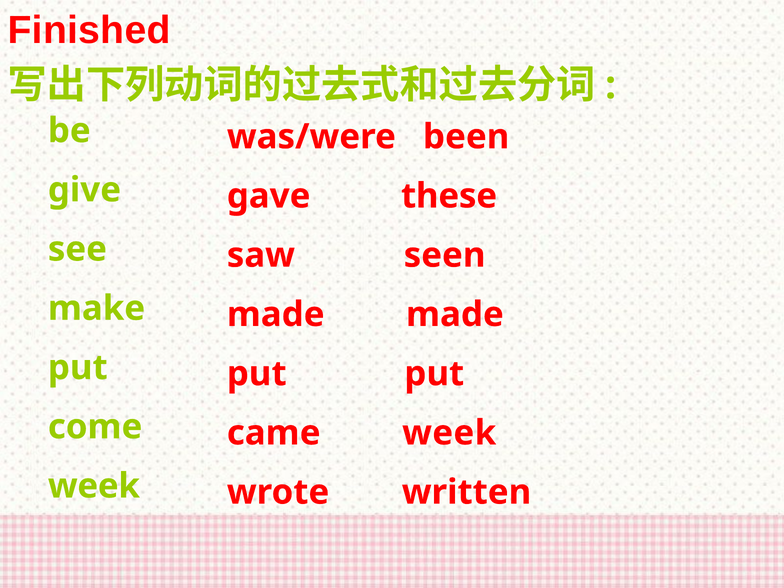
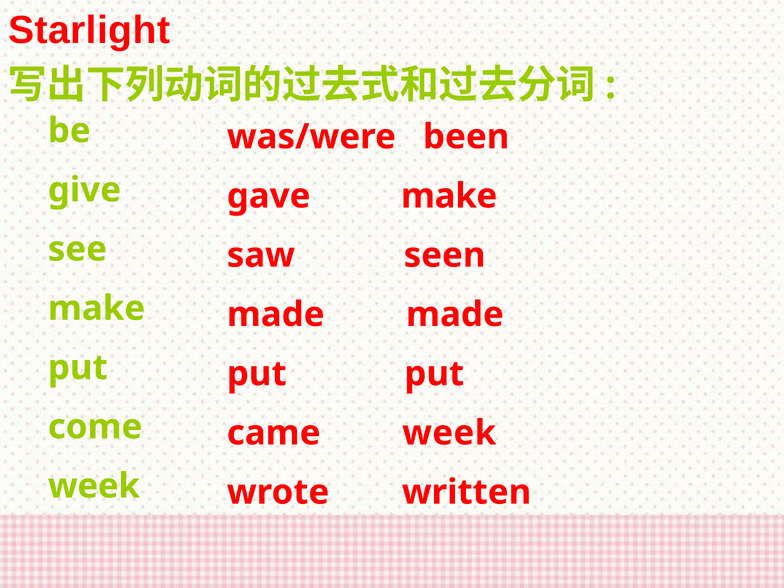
Finished: Finished -> Starlight
gave these: these -> make
